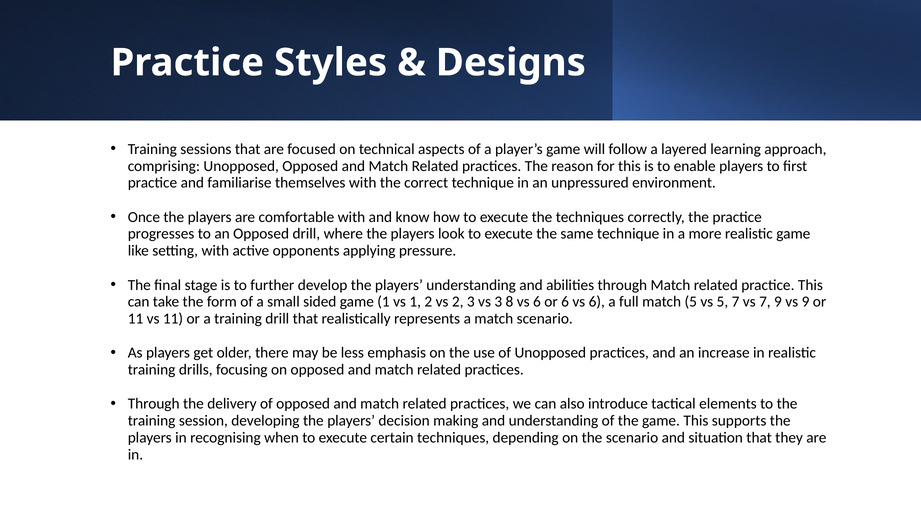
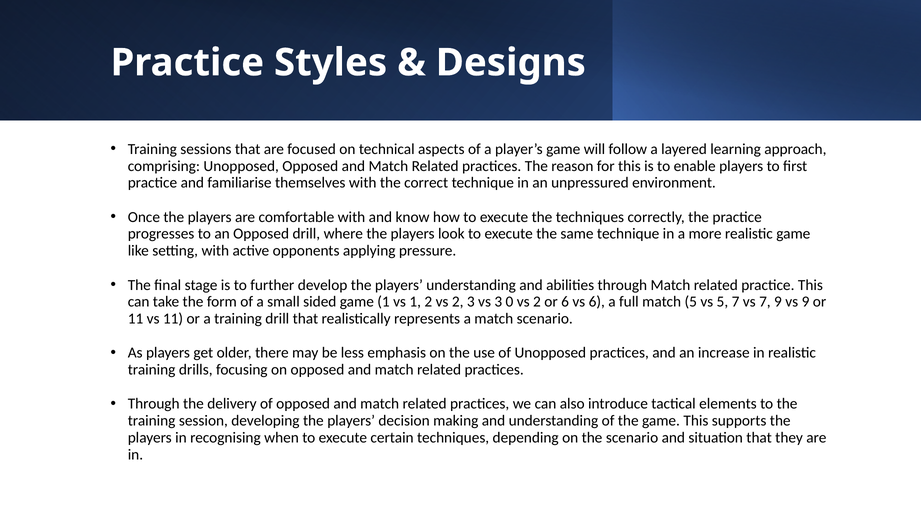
8: 8 -> 0
6 at (537, 302): 6 -> 2
